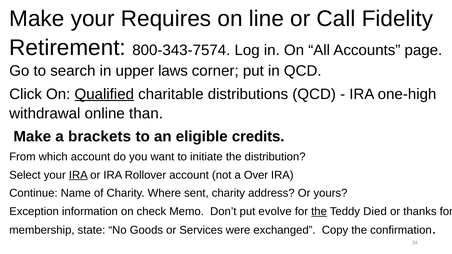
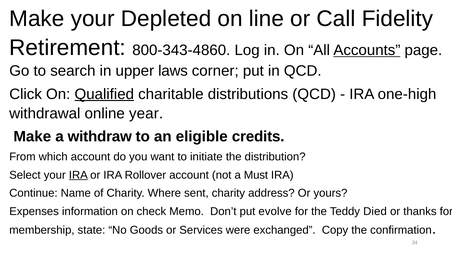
Requires: Requires -> Depleted
800-343-7574: 800-343-7574 -> 800-343-4860
Accounts underline: none -> present
than: than -> year
brackets: brackets -> withdraw
Over: Over -> Must
Exception: Exception -> Expenses
the at (319, 212) underline: present -> none
